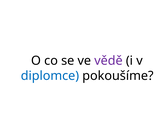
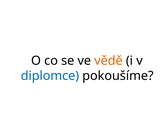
vědě colour: purple -> orange
